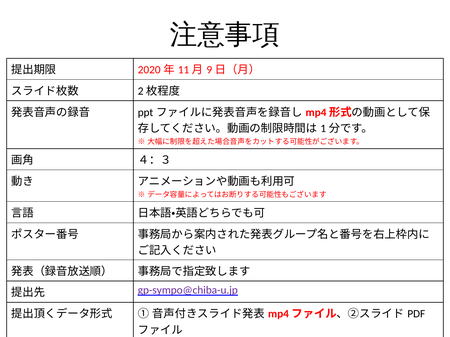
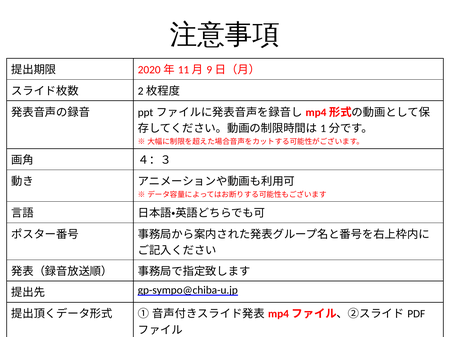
gp-sympo@chiba-u.jp colour: purple -> black
